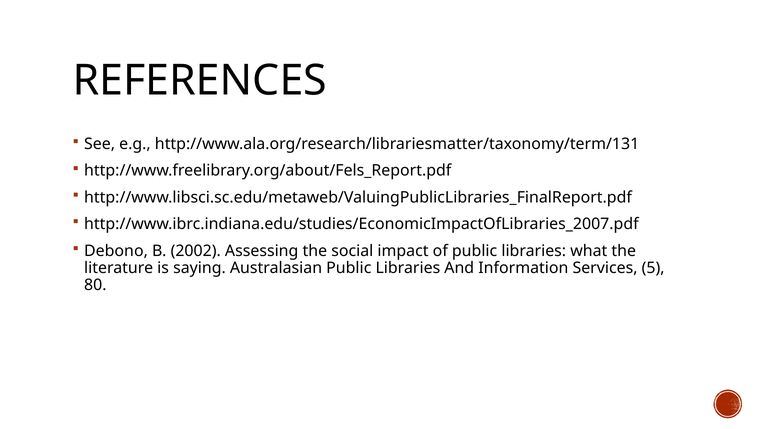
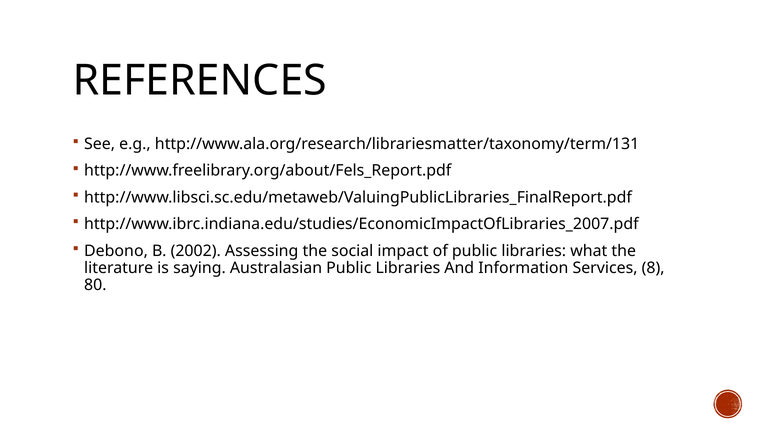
5: 5 -> 8
